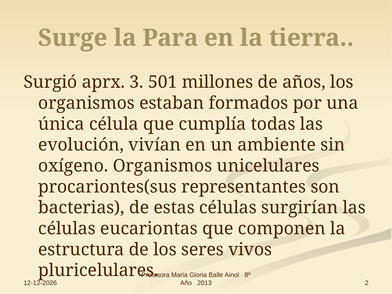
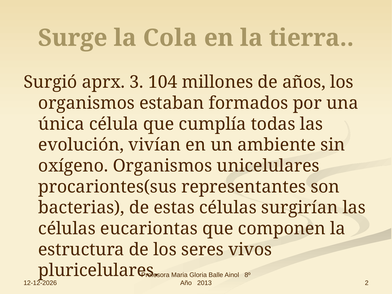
Para: Para -> Cola
501: 501 -> 104
